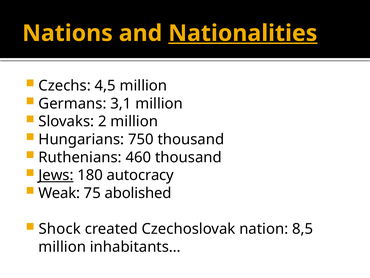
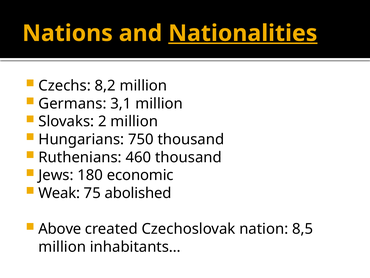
4,5: 4,5 -> 8,2
Jews underline: present -> none
autocracy: autocracy -> economic
Shock: Shock -> Above
